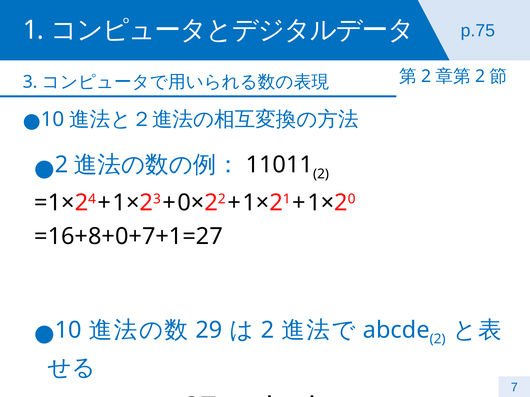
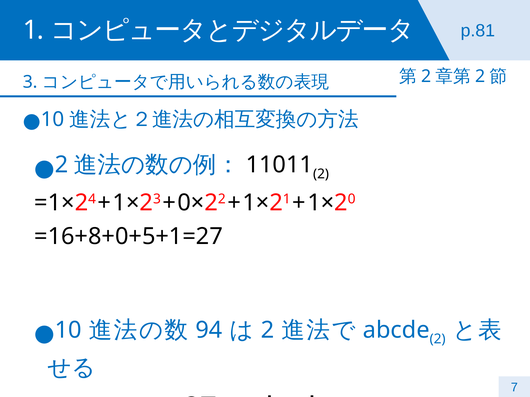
p.75: p.75 -> p.81
=16+8+0+7+1=27: =16+8+0+7+1=27 -> =16+8+0+5+1=27
29: 29 -> 94
